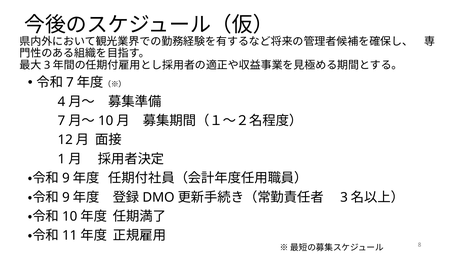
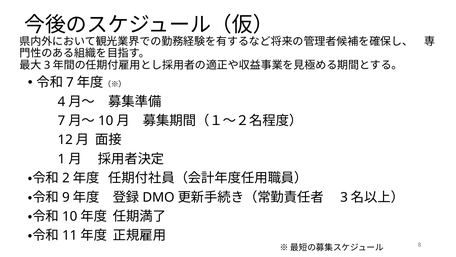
9 at (66, 178): 9 -> 2
